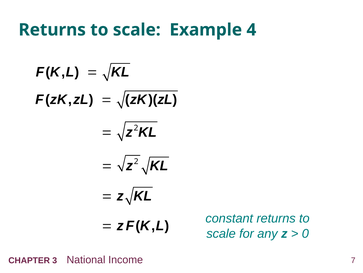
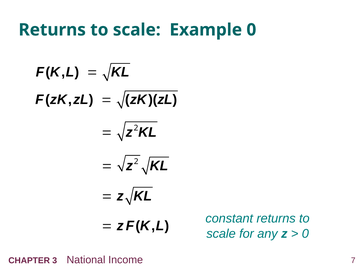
Example 4: 4 -> 0
